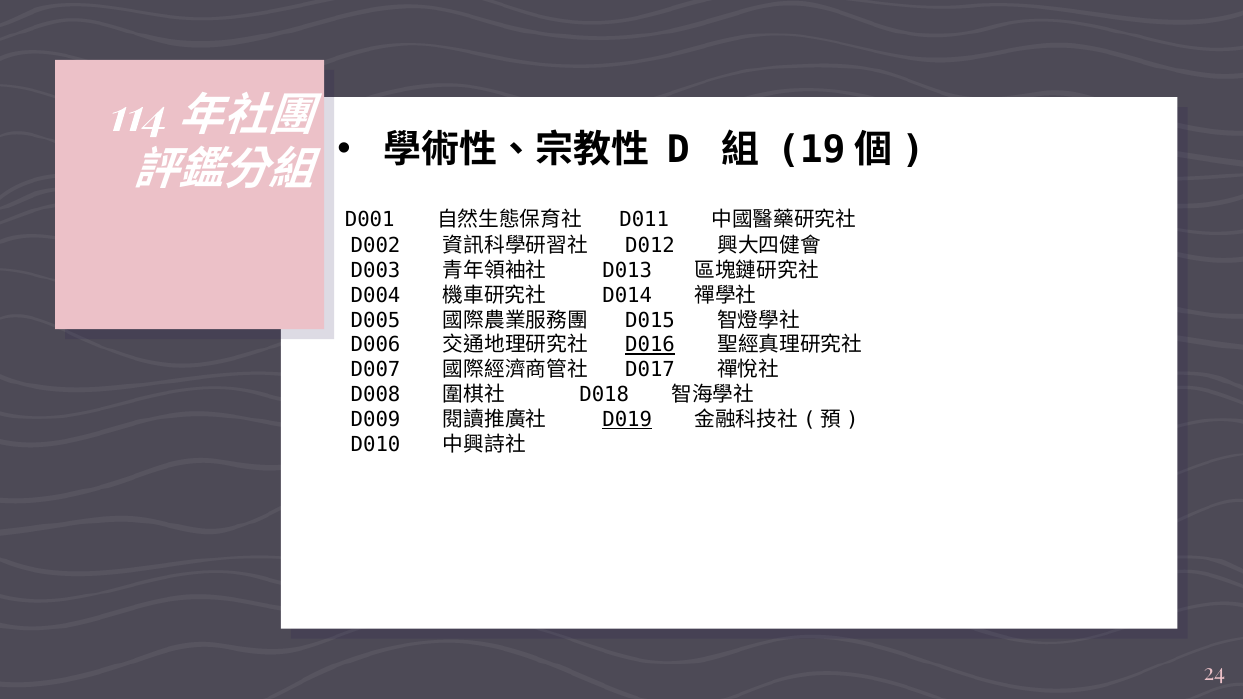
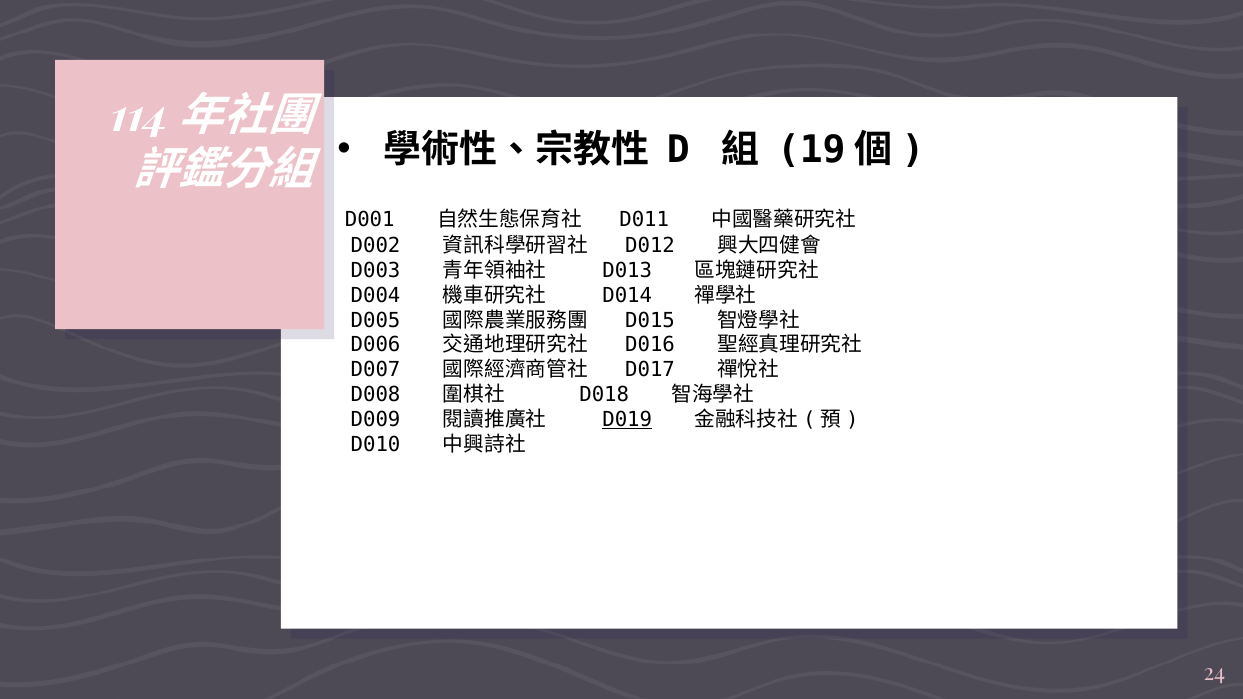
D016 underline: present -> none
